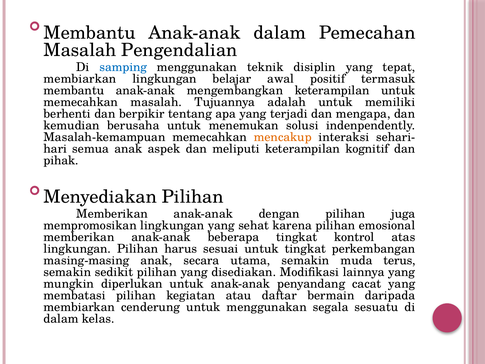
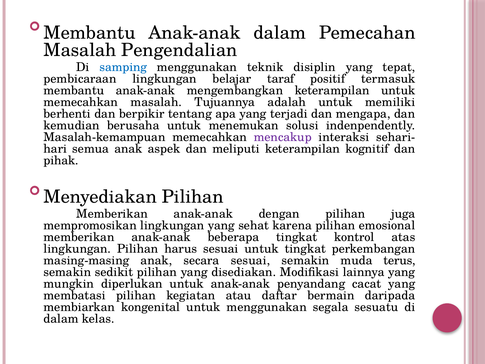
membiarkan at (80, 79): membiarkan -> pembicaraan
awal: awal -> taraf
mencakup colour: orange -> purple
secara utama: utama -> sesuai
cenderung: cenderung -> kongenital
